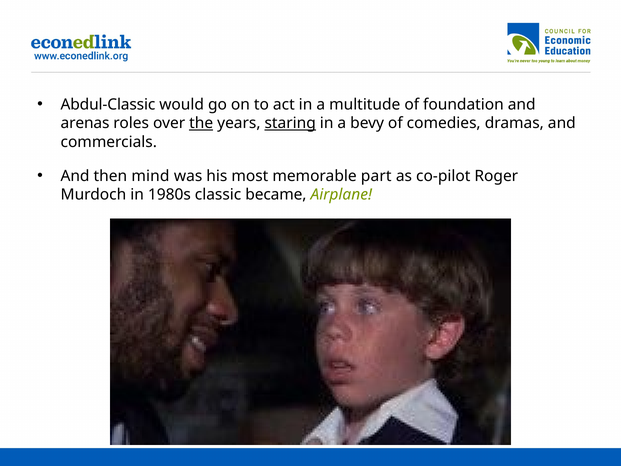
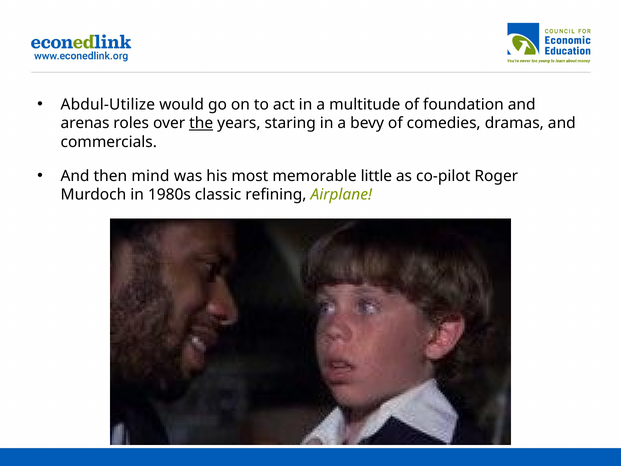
Abdul-Classic: Abdul-Classic -> Abdul-Utilize
staring underline: present -> none
part: part -> little
became: became -> refining
